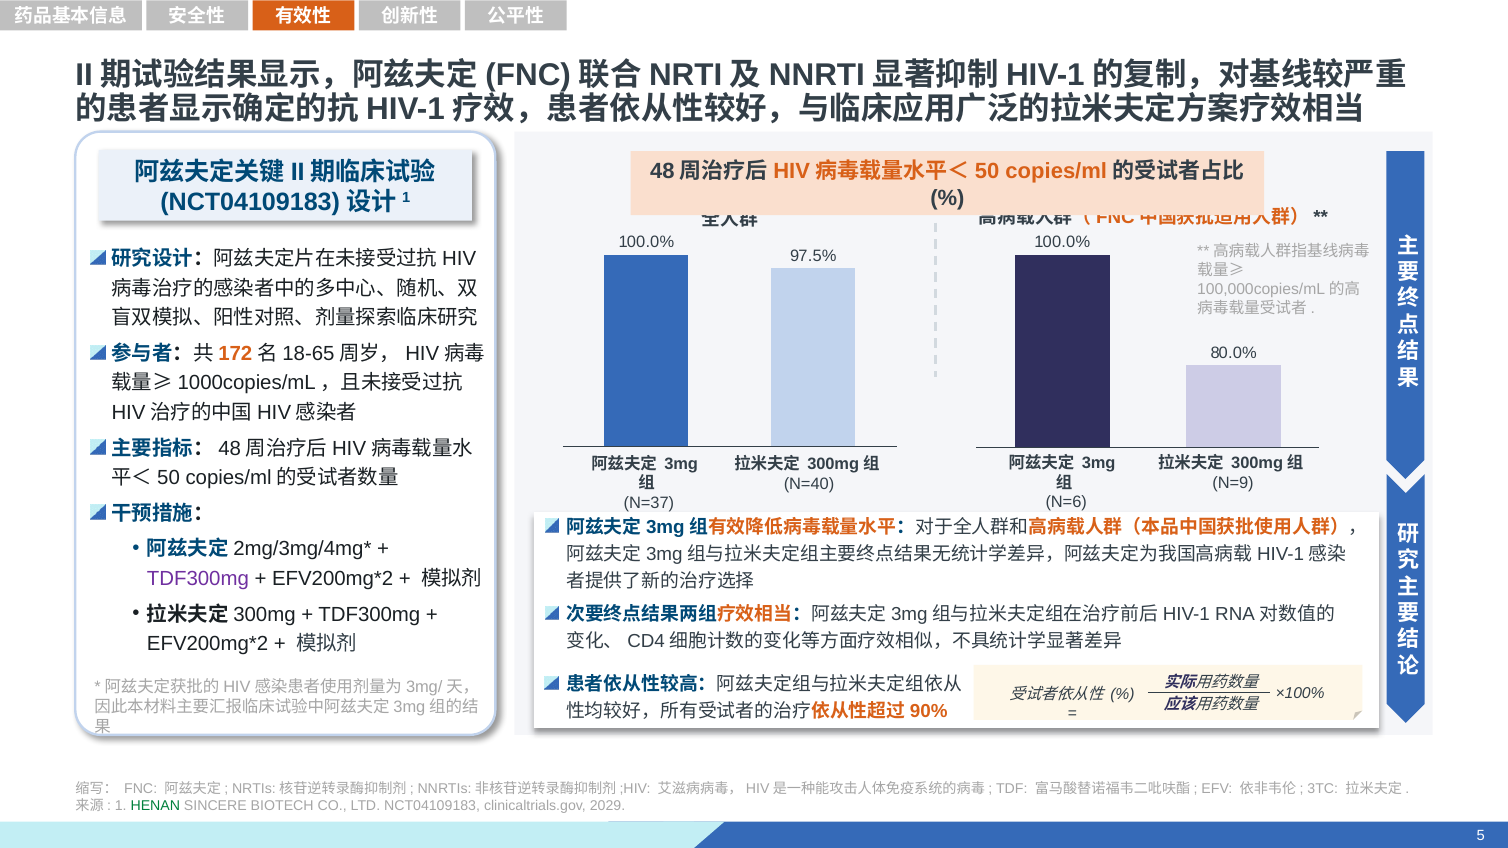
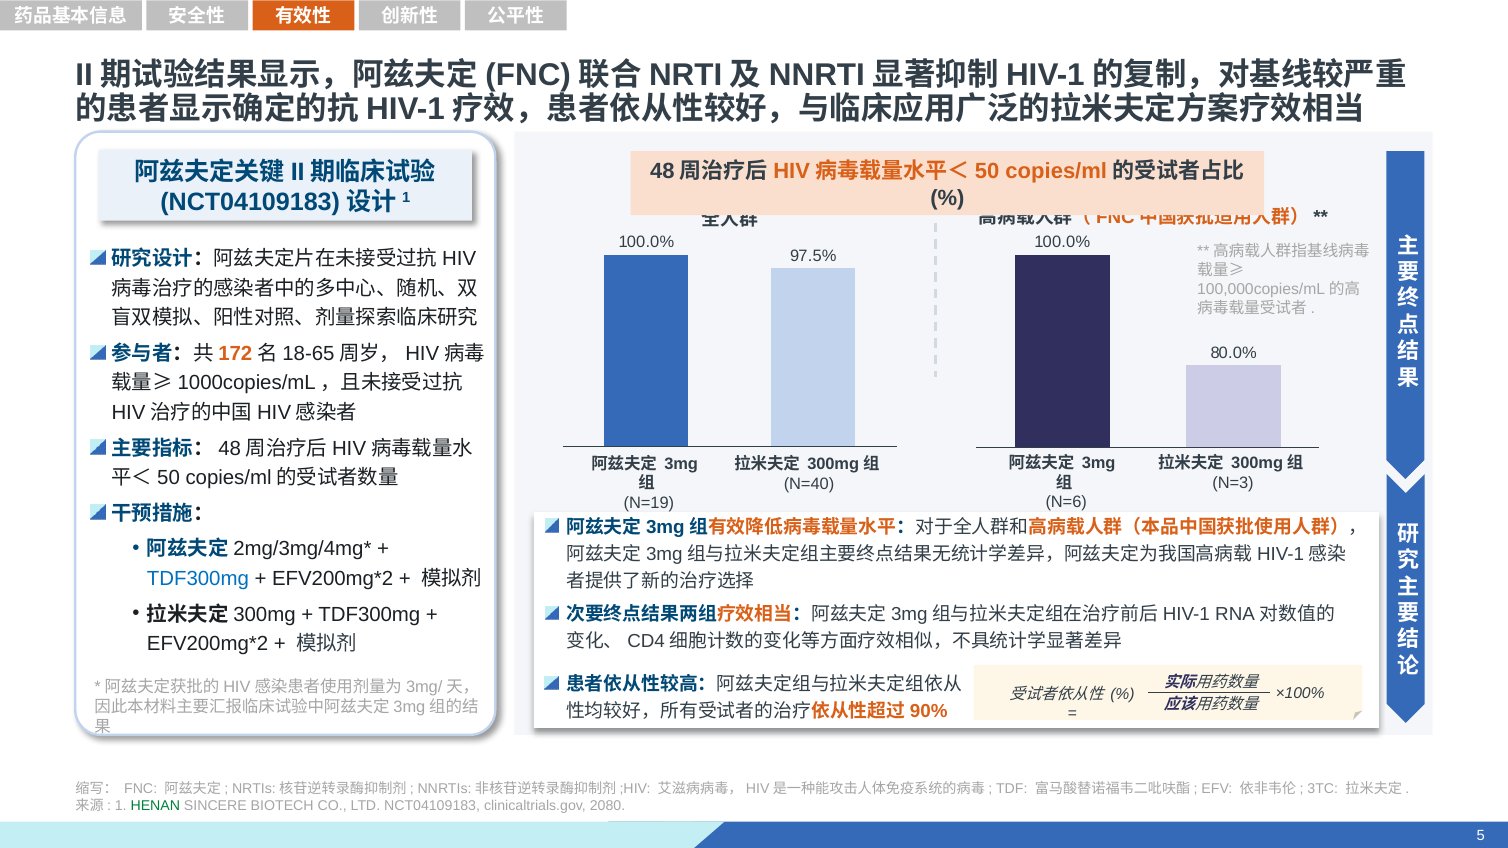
N=9: N=9 -> N=3
N=37: N=37 -> N=19
TDF300mg at (198, 579) colour: purple -> blue
2029: 2029 -> 2080
